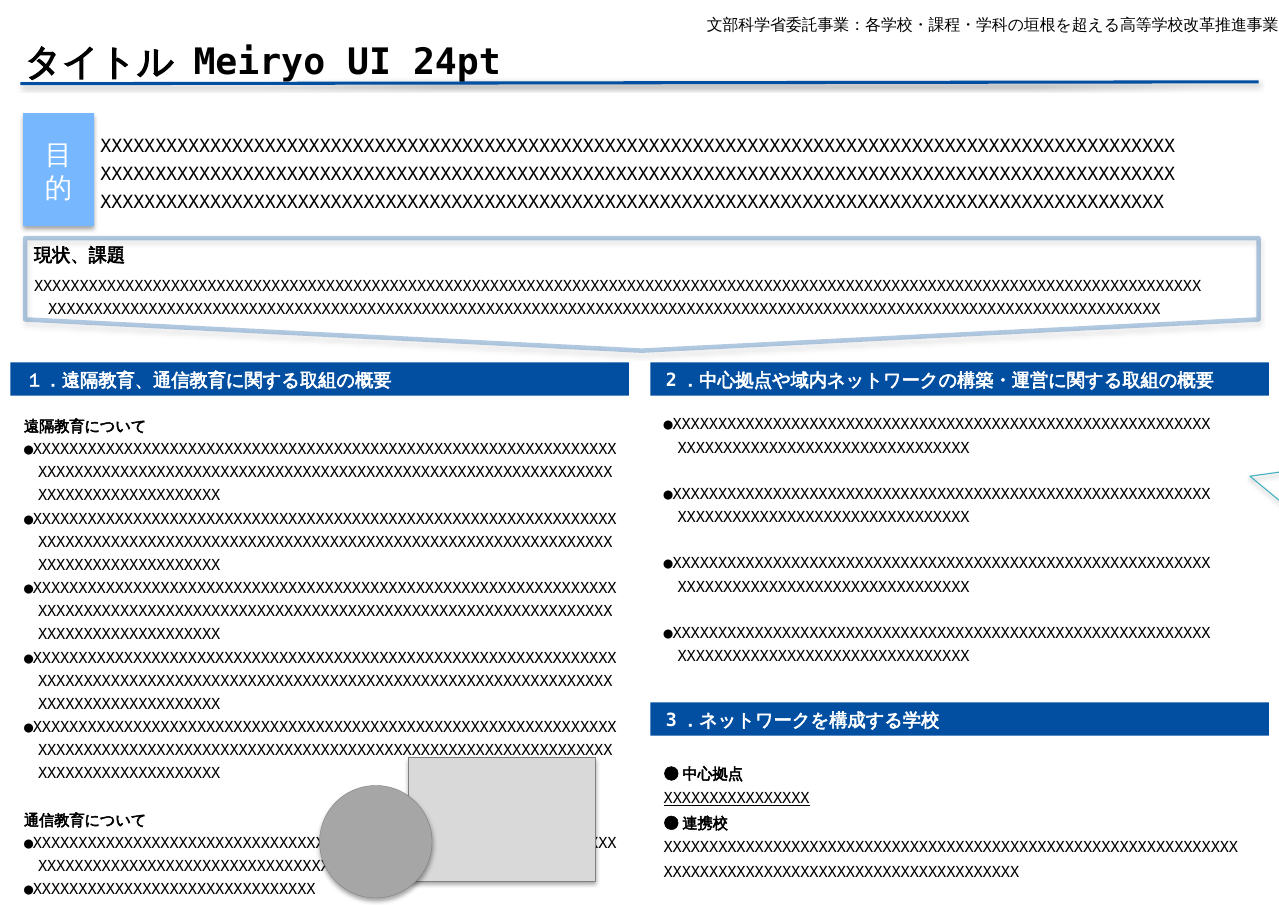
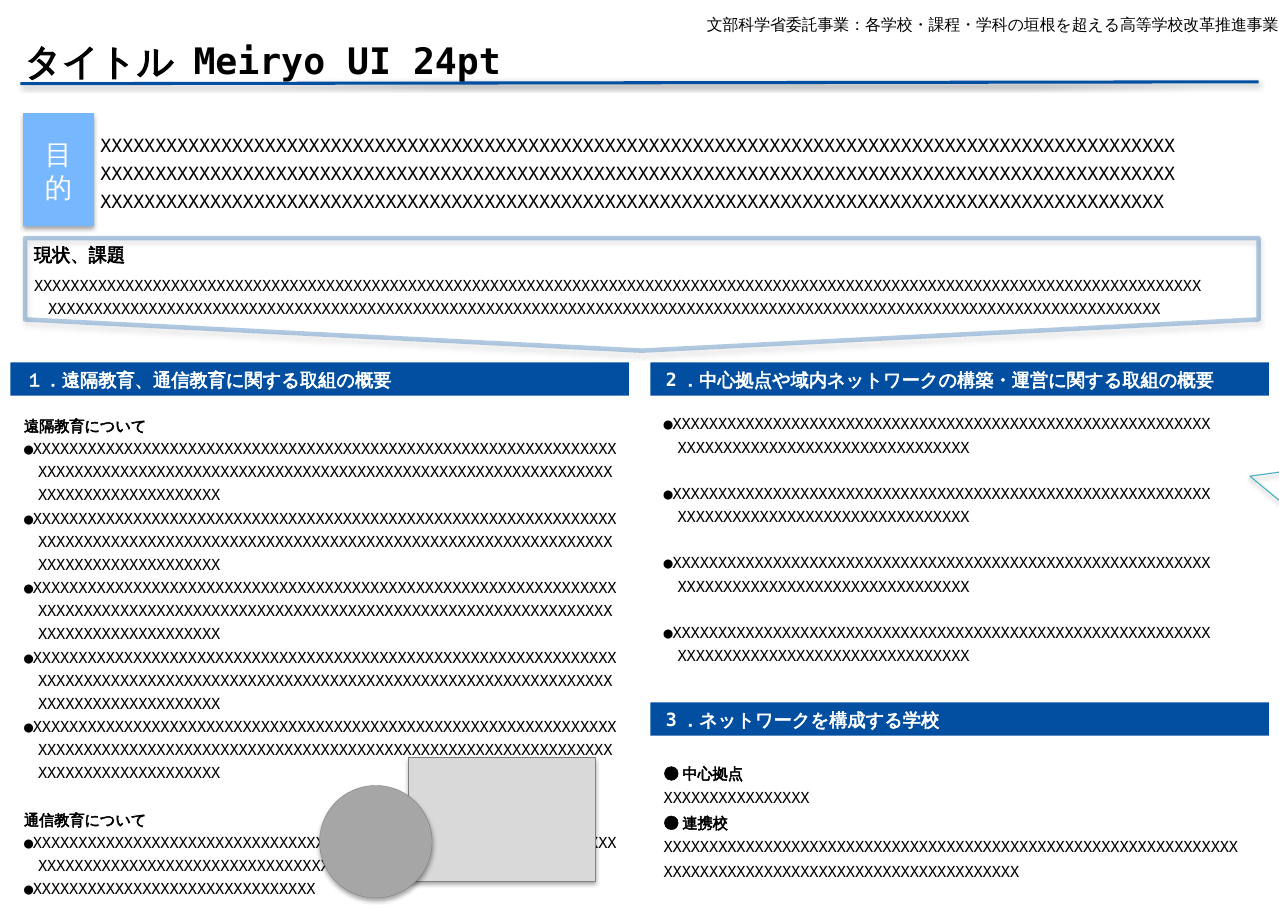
XXXXXXXXXXXXXXXX underline: present -> none
